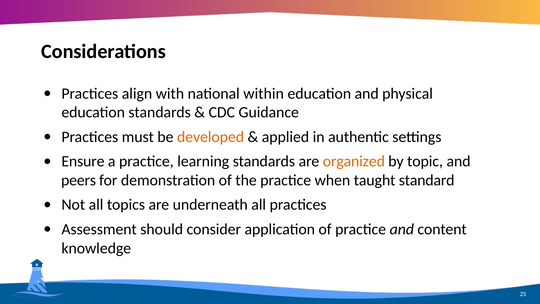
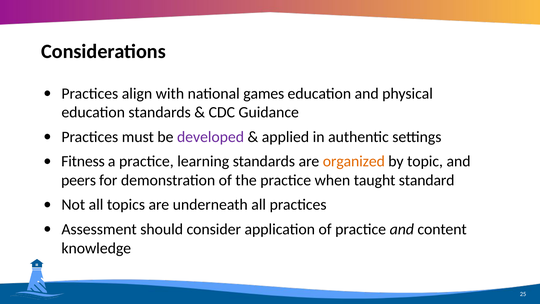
within: within -> games
developed colour: orange -> purple
Ensure: Ensure -> Fitness
